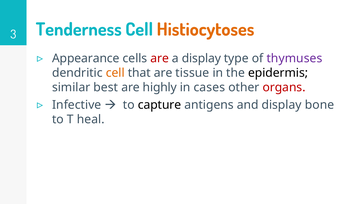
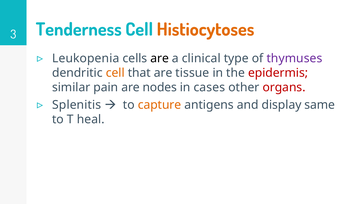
Appearance: Appearance -> Leukopenia
are at (160, 58) colour: red -> black
a display: display -> clinical
epidermis colour: black -> red
best: best -> pain
highly: highly -> nodes
Infective: Infective -> Splenitis
capture colour: black -> orange
bone: bone -> same
